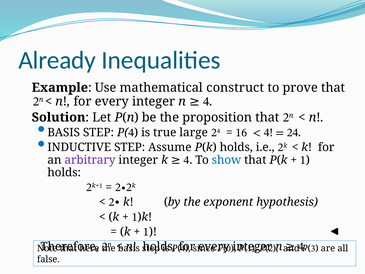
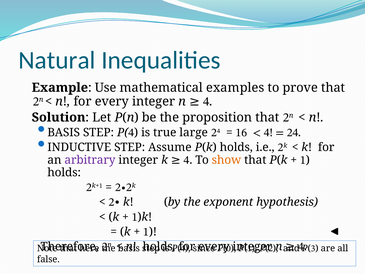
Already: Already -> Natural
construct: construct -> examples
show colour: blue -> orange
